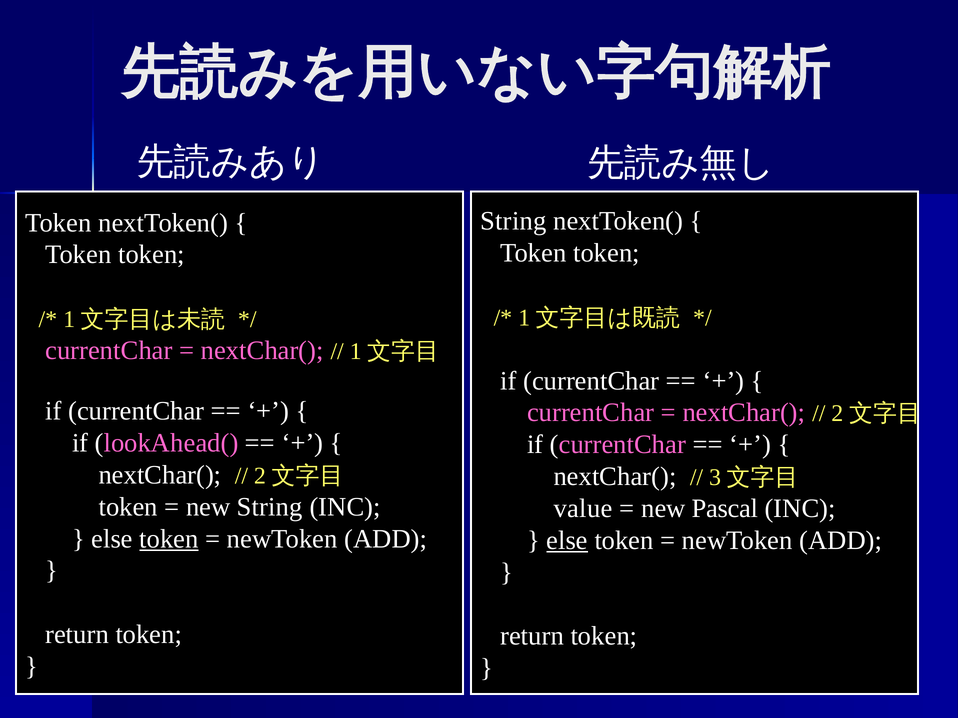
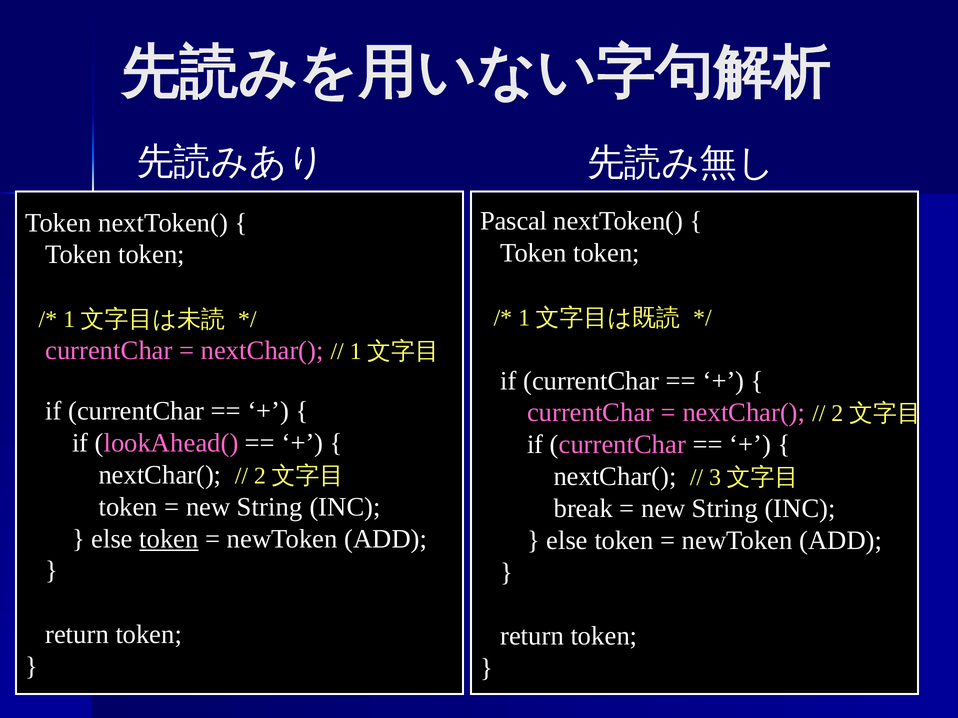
String at (513, 221): String -> Pascal
value: value -> break
Pascal at (725, 509): Pascal -> String
else at (567, 541) underline: present -> none
